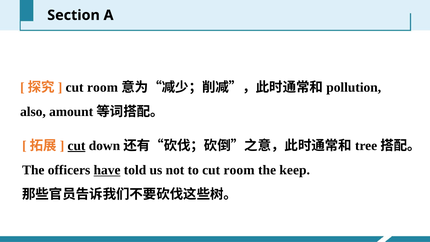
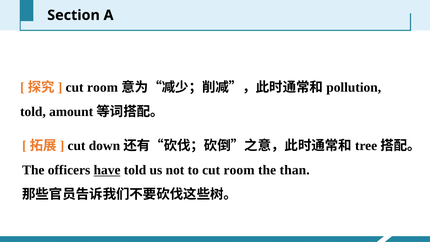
also at (33, 112): also -> told
cut at (77, 146) underline: present -> none
keep: keep -> than
